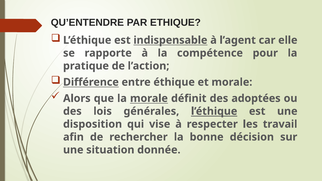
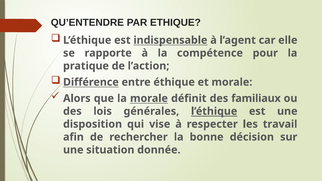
adoptées: adoptées -> familiaux
